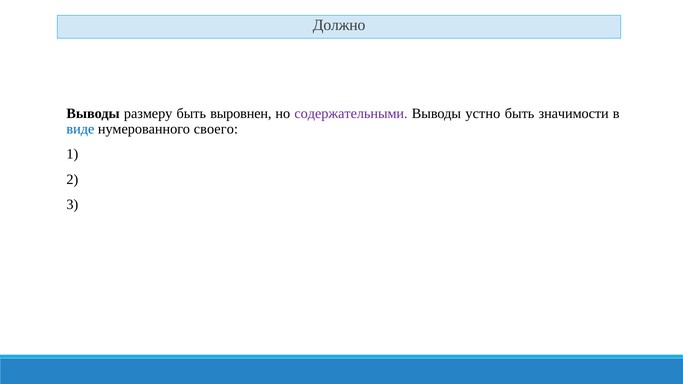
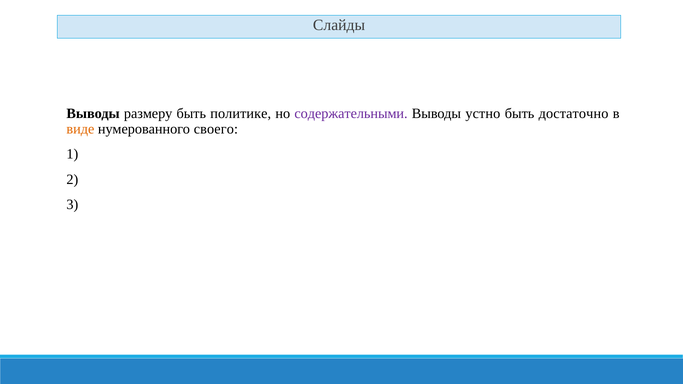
Должно: Должно -> Слайды
выровнен: выровнен -> политике
значимости: значимости -> достаточно
виде colour: blue -> orange
